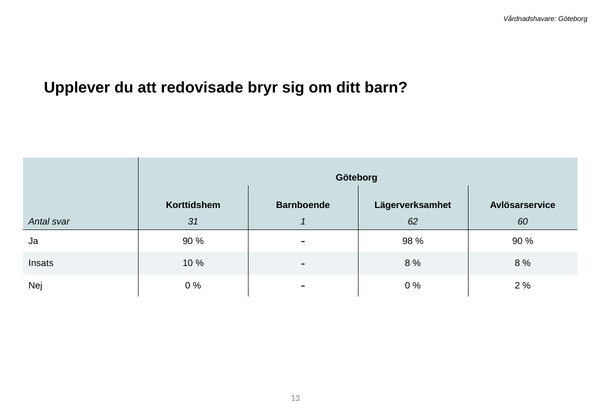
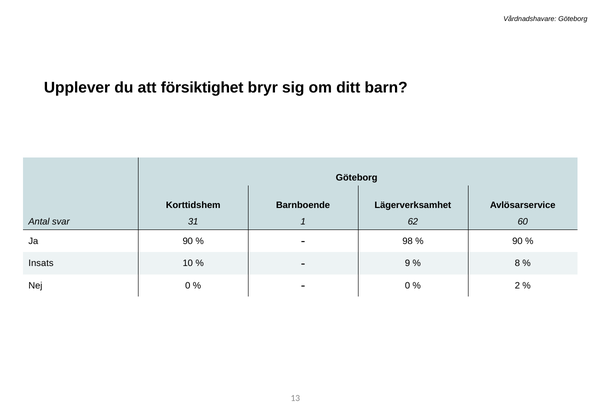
redovisade: redovisade -> försiktighet
8 at (408, 264): 8 -> 9
